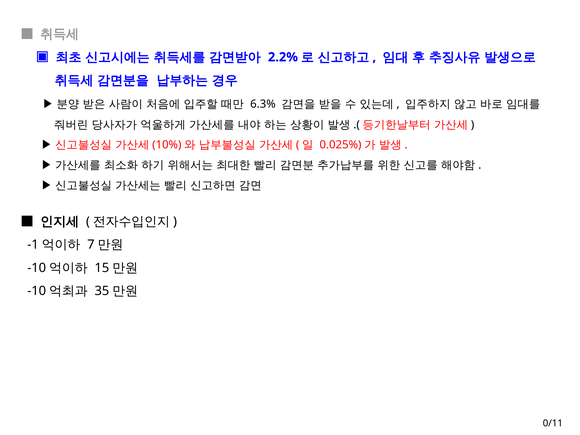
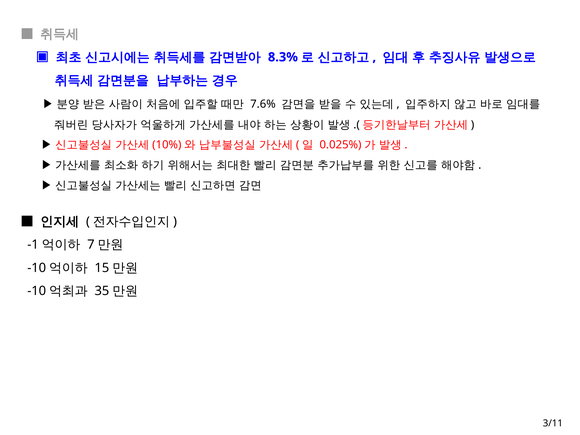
2.2%: 2.2% -> 8.3%
6.3%: 6.3% -> 7.6%
0/11: 0/11 -> 3/11
